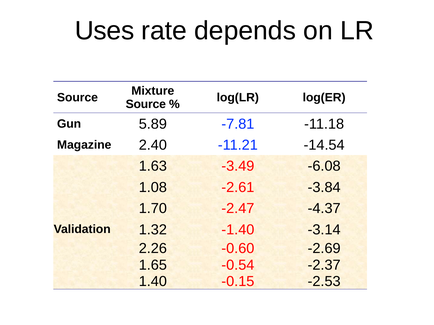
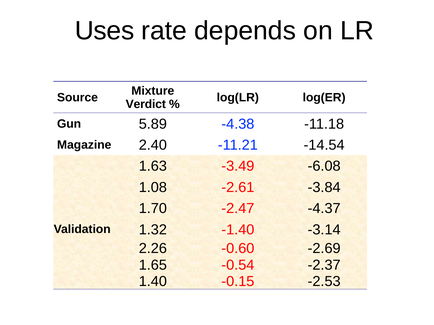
Source at (146, 104): Source -> Verdict
-7.81: -7.81 -> -4.38
